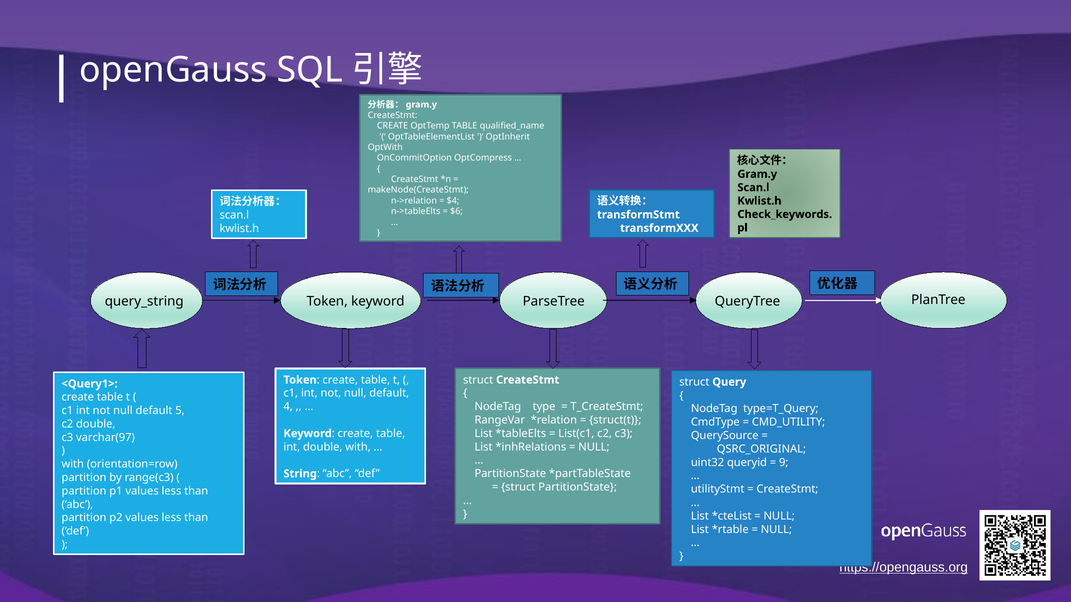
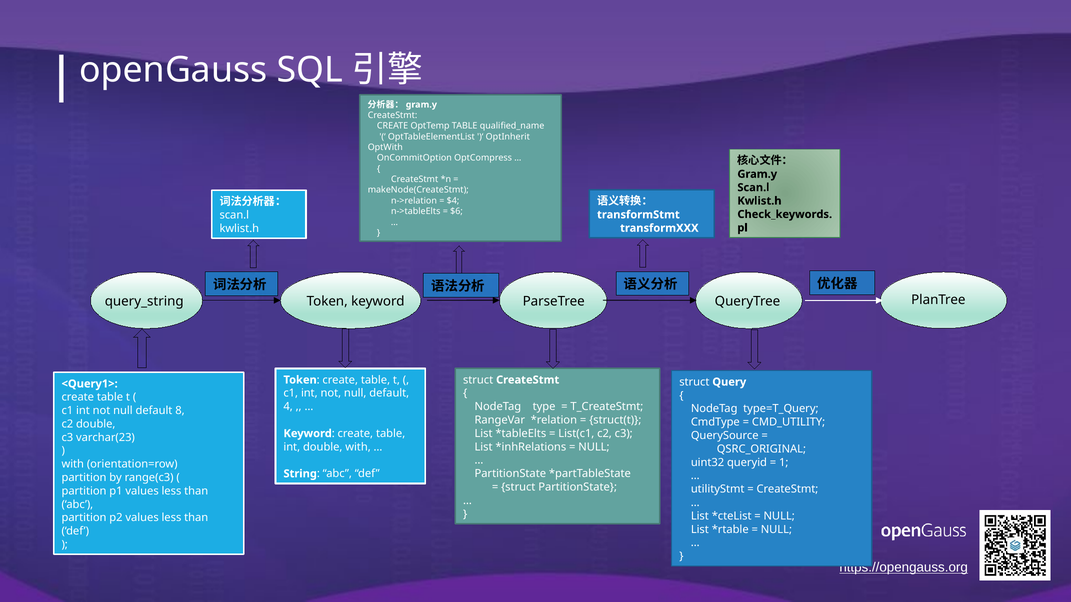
5: 5 -> 8
varchar(97: varchar(97 -> varchar(23
9: 9 -> 1
